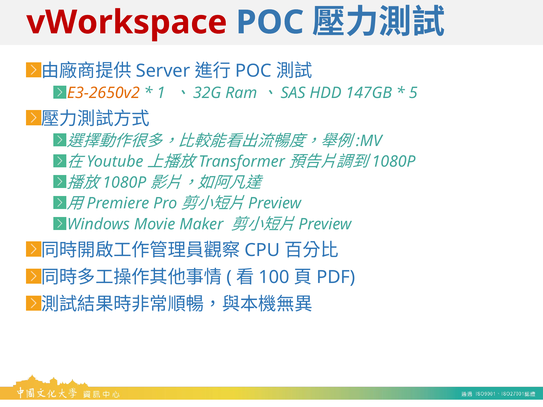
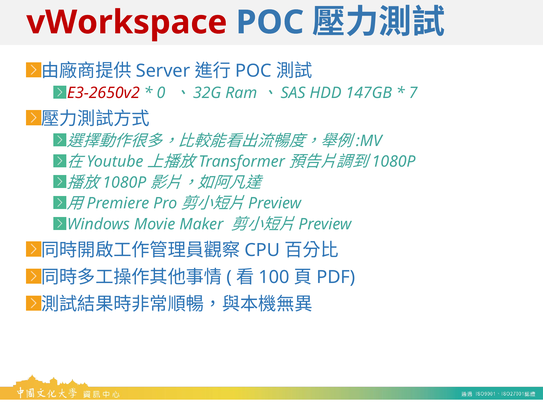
E3-2650v2 colour: orange -> red
1: 1 -> 0
5: 5 -> 7
